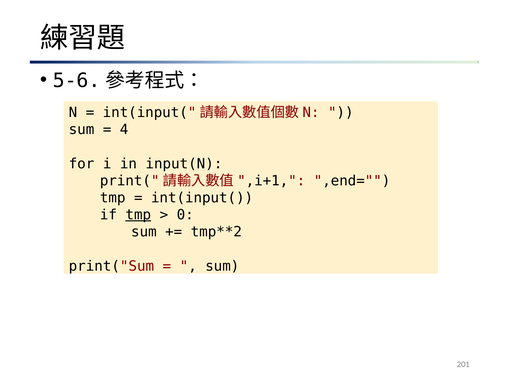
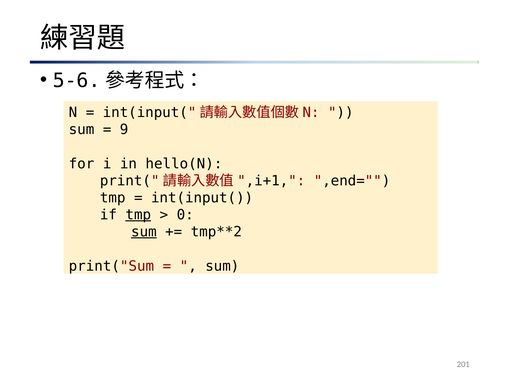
4: 4 -> 9
input(N: input(N -> hello(N
sum at (144, 232) underline: none -> present
